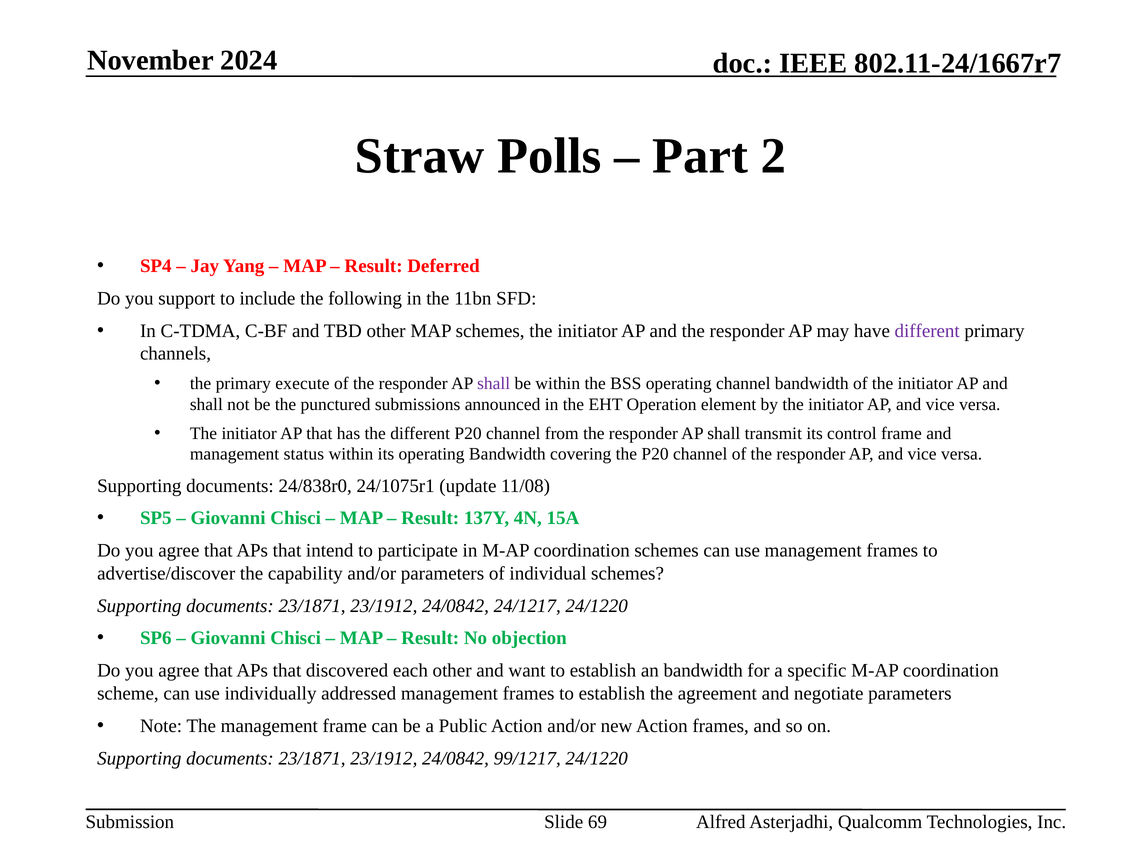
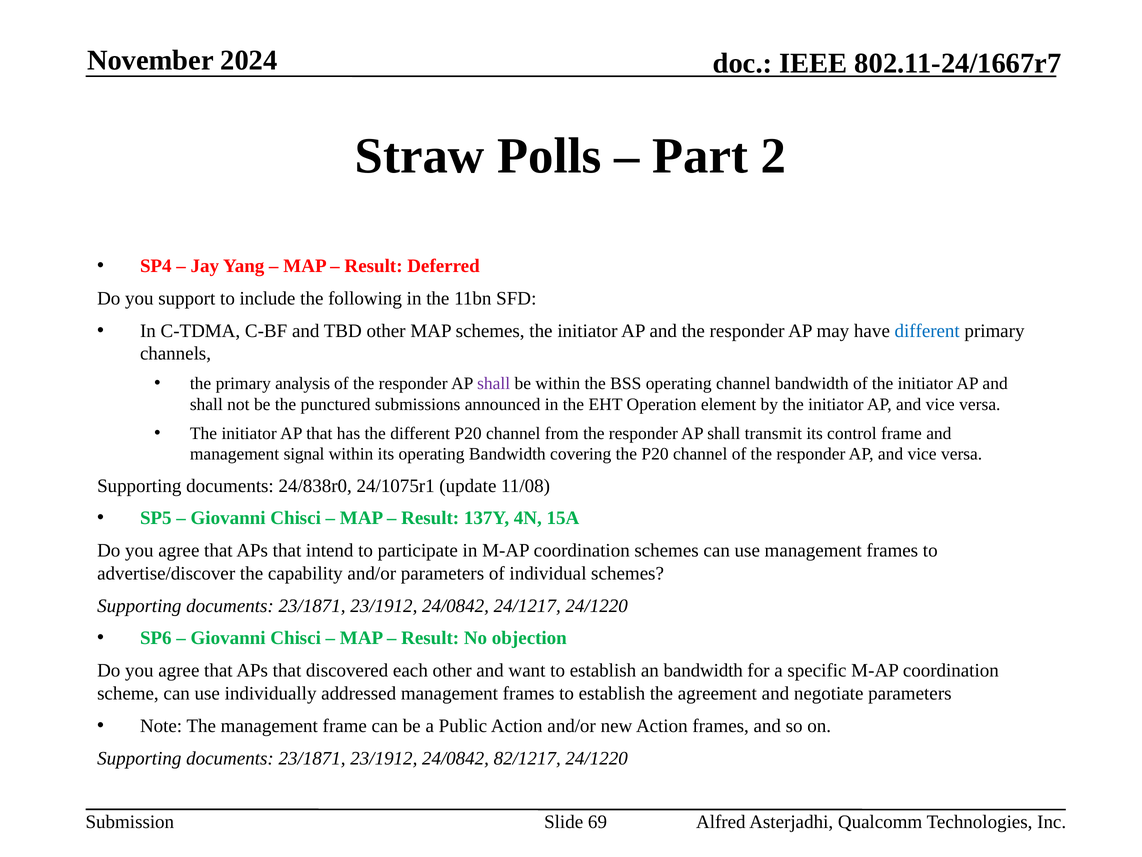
different at (927, 331) colour: purple -> blue
execute: execute -> analysis
status: status -> signal
99/1217: 99/1217 -> 82/1217
